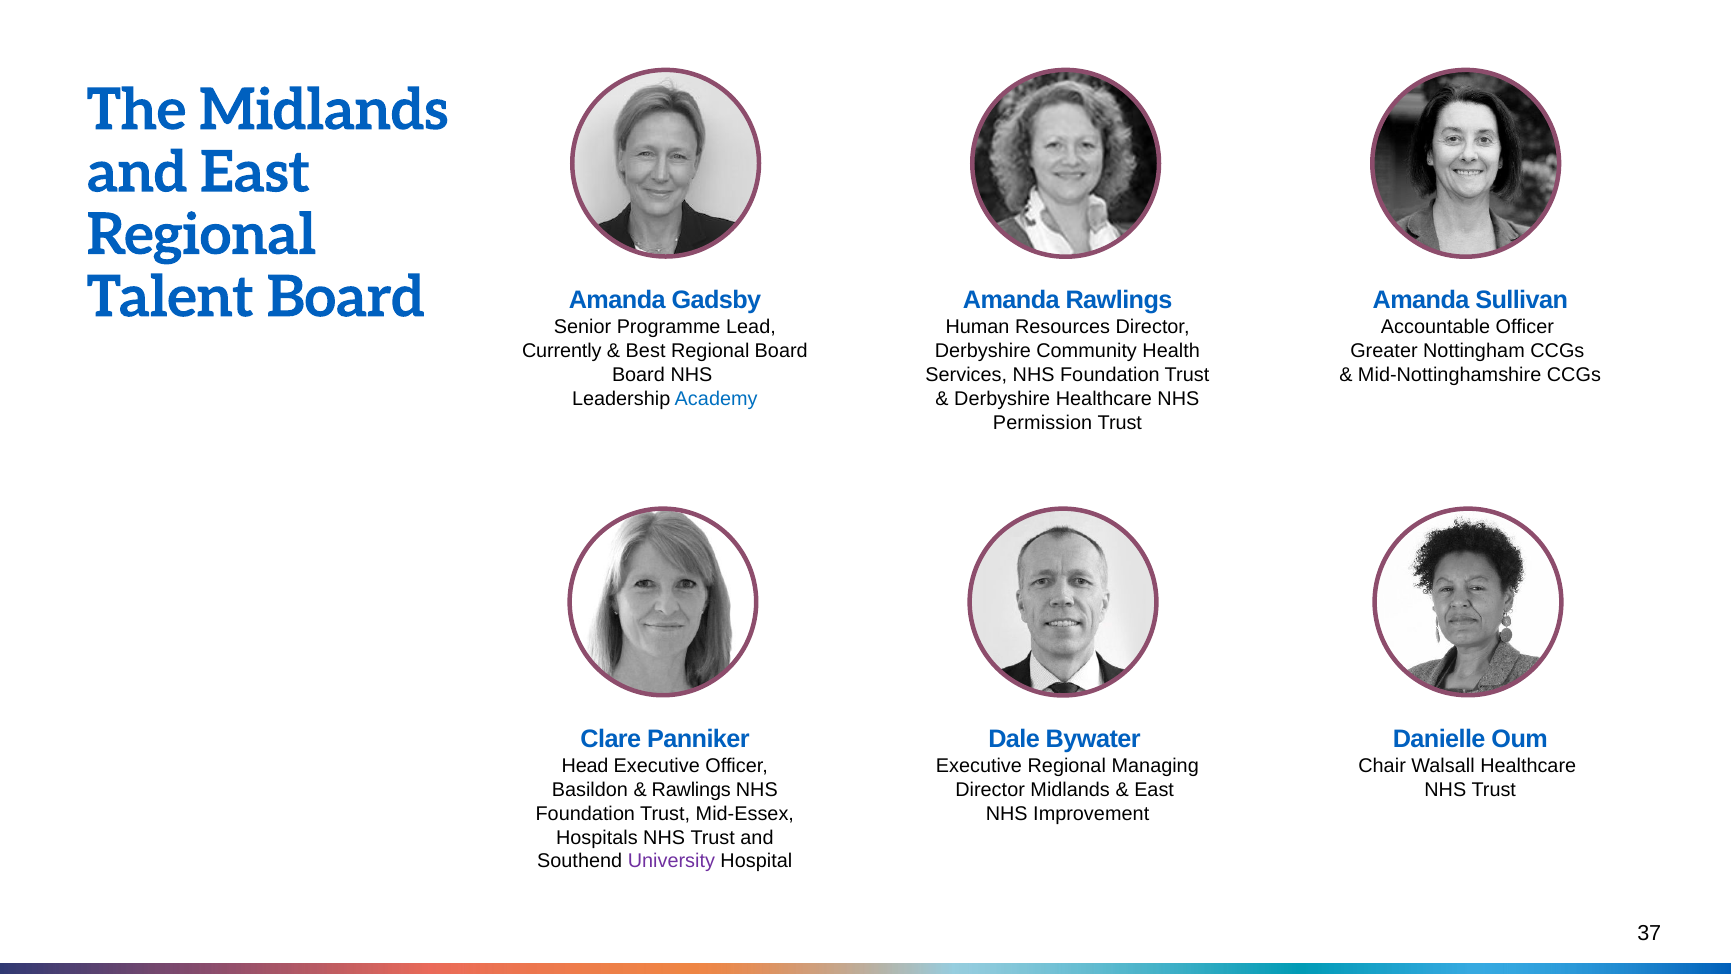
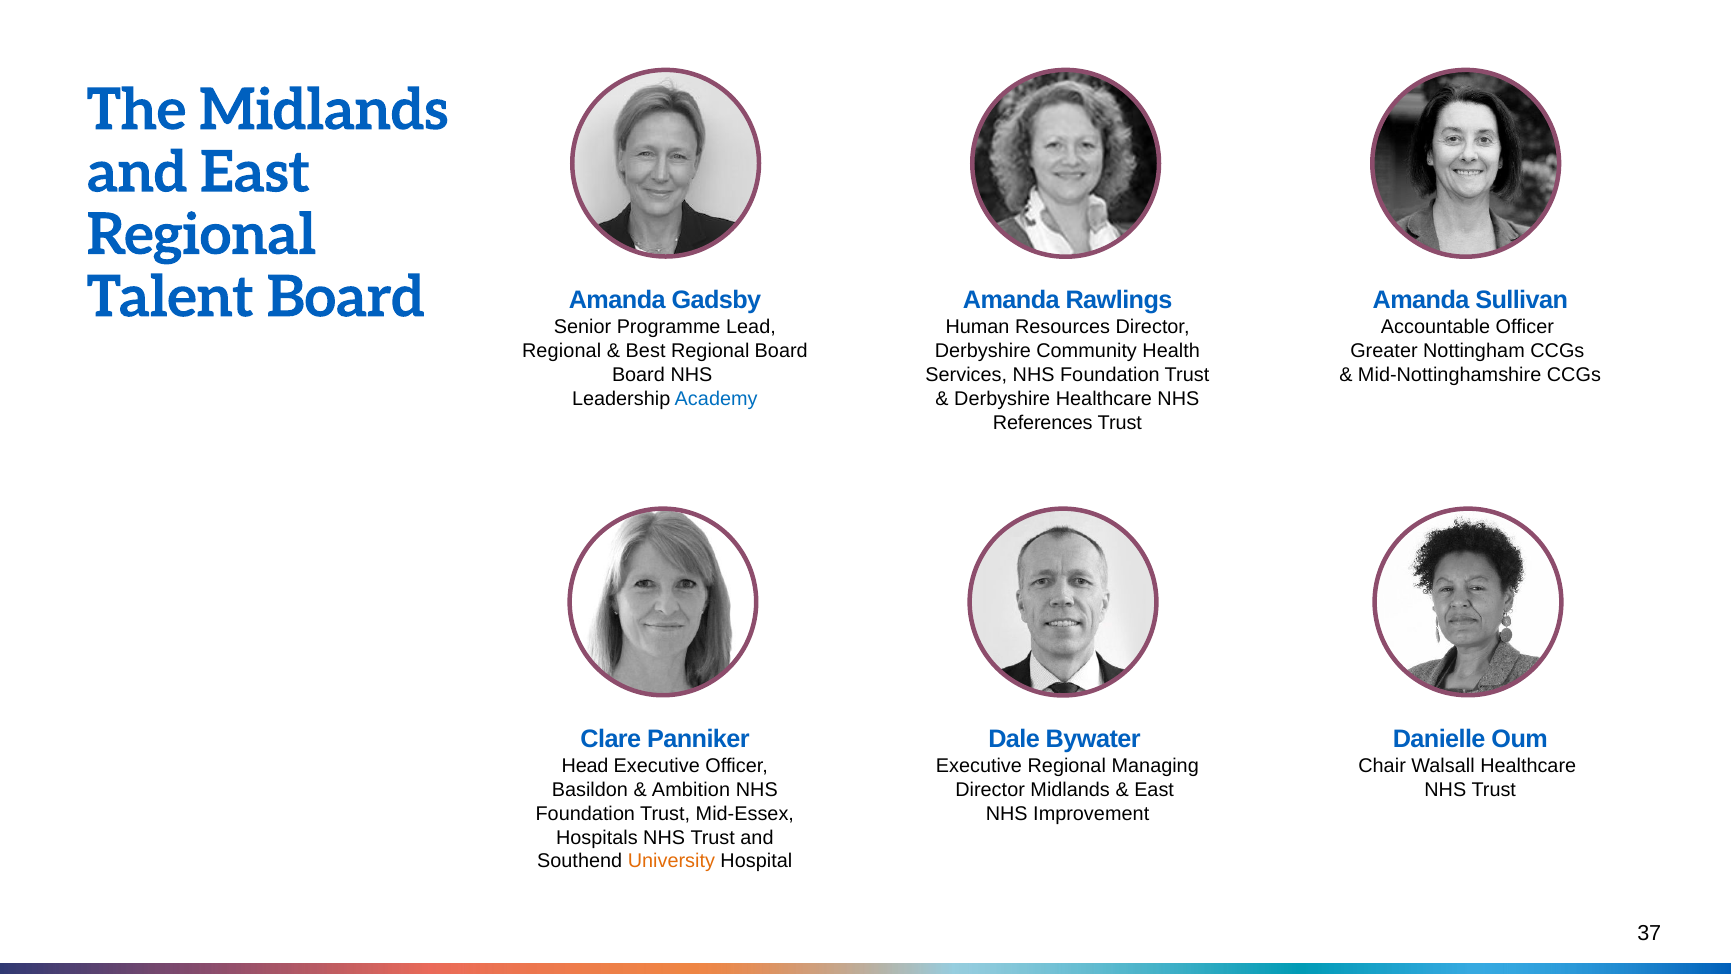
Currently at (562, 351): Currently -> Regional
Permission: Permission -> References
Rawlings at (691, 790): Rawlings -> Ambition
University colour: purple -> orange
